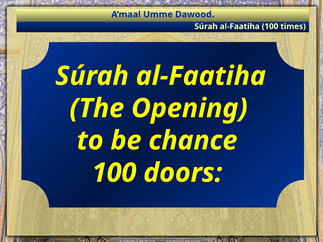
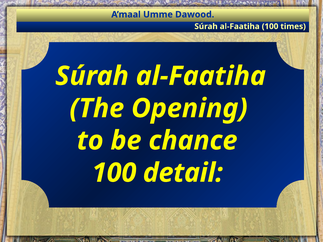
doors: doors -> detail
